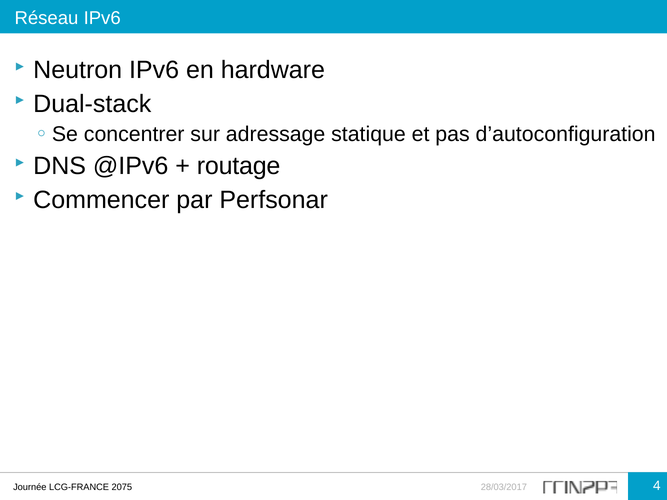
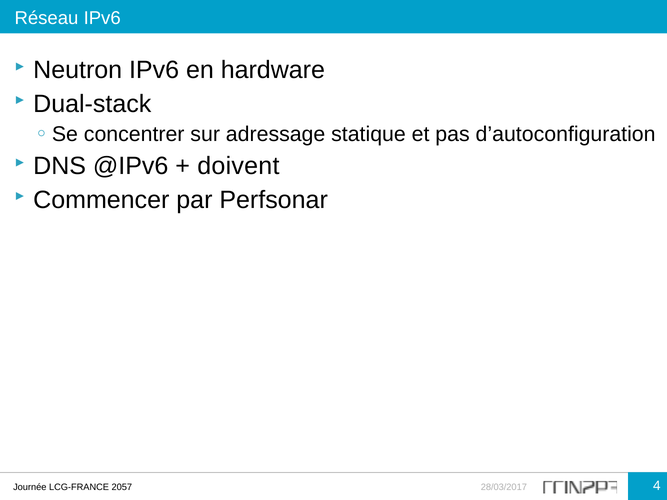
routage: routage -> doivent
2075: 2075 -> 2057
